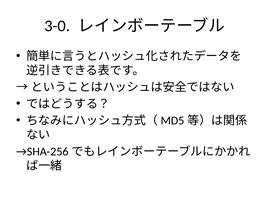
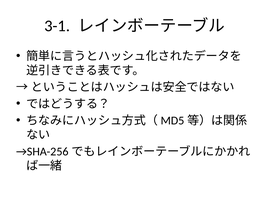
3-0: 3-0 -> 3-1
